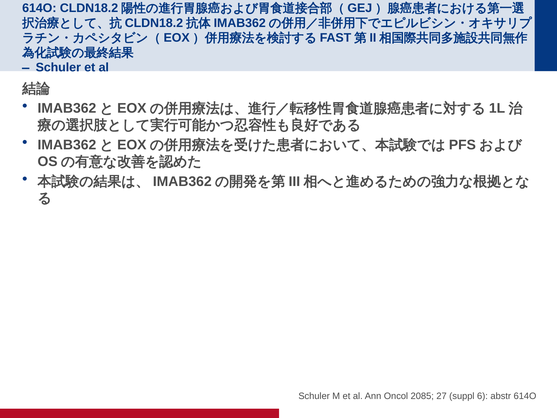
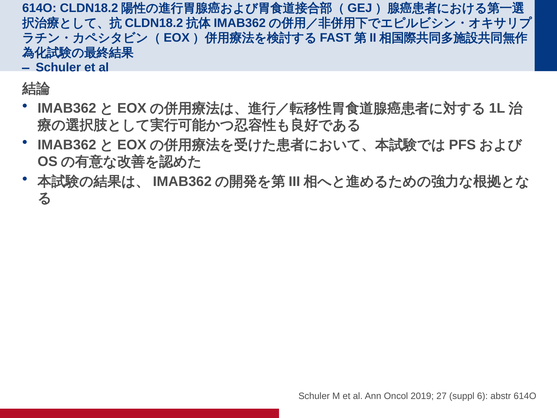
2085: 2085 -> 2019
